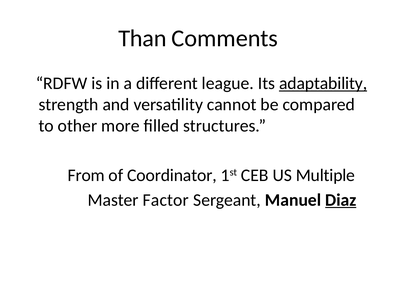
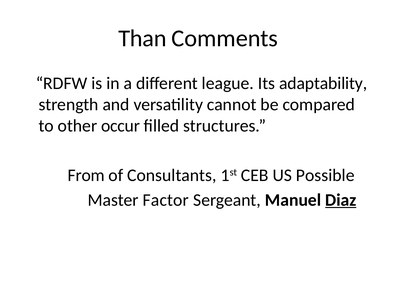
adaptability underline: present -> none
more: more -> occur
Coordinator: Coordinator -> Consultants
Multiple: Multiple -> Possible
